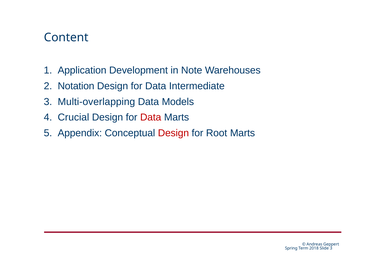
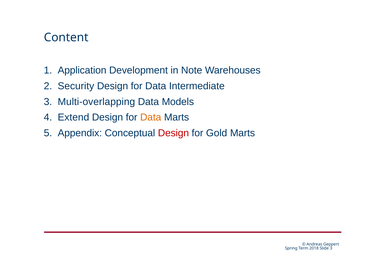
Notation: Notation -> Security
Crucial: Crucial -> Extend
Data at (151, 117) colour: red -> orange
Root: Root -> Gold
